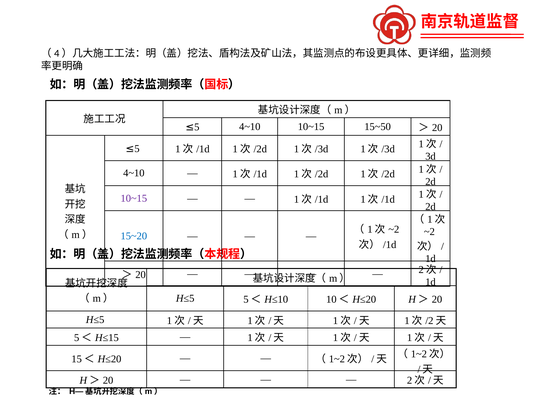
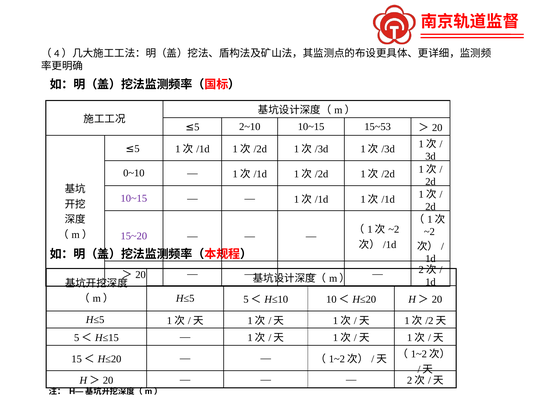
≤5 4~10: 4~10 -> 2~10
15~50: 15~50 -> 15~53
4~10 at (134, 173): 4~10 -> 0~10
15~20 colour: blue -> purple
